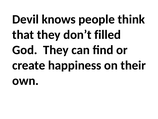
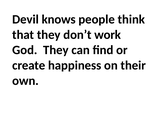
filled: filled -> work
